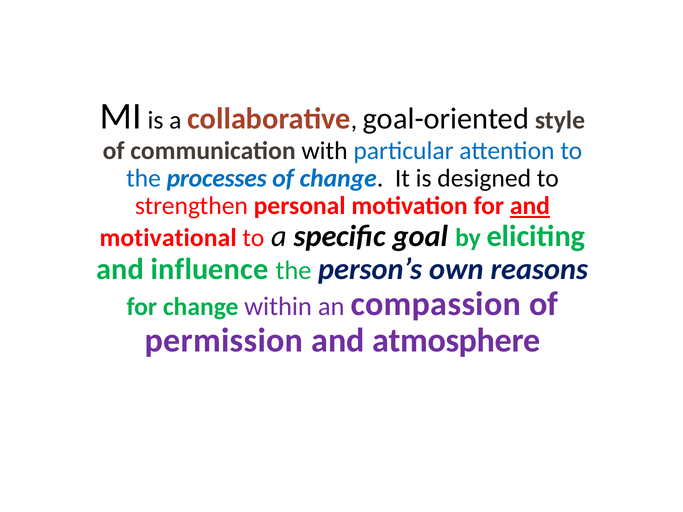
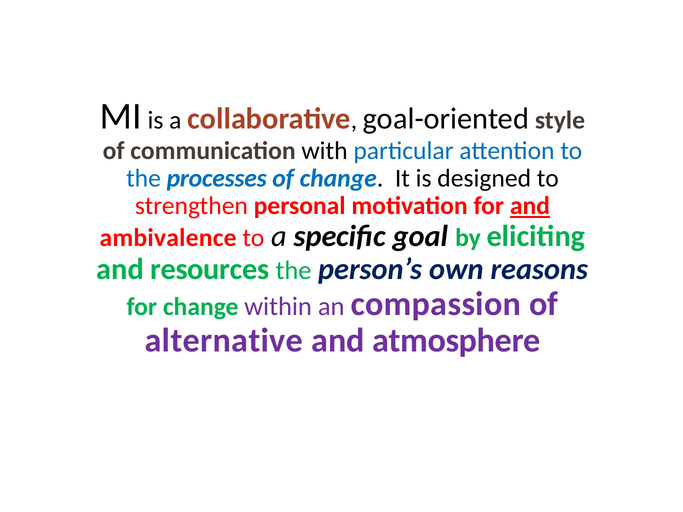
motivational: motivational -> ambivalence
influence: influence -> resources
permission: permission -> alternative
